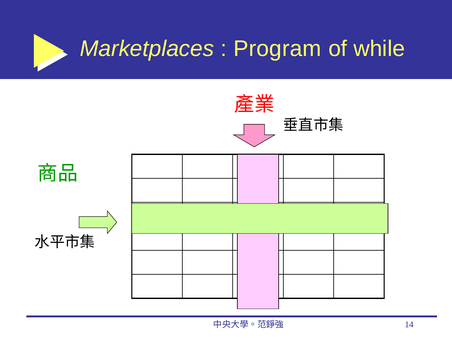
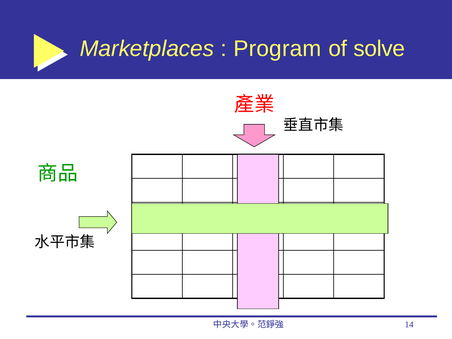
while: while -> solve
